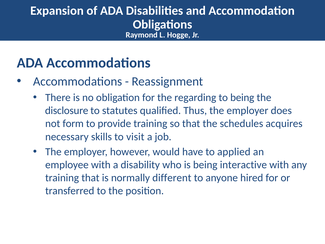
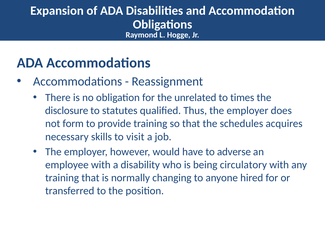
regarding: regarding -> unrelated
to being: being -> times
applied: applied -> adverse
interactive: interactive -> circulatory
different: different -> changing
